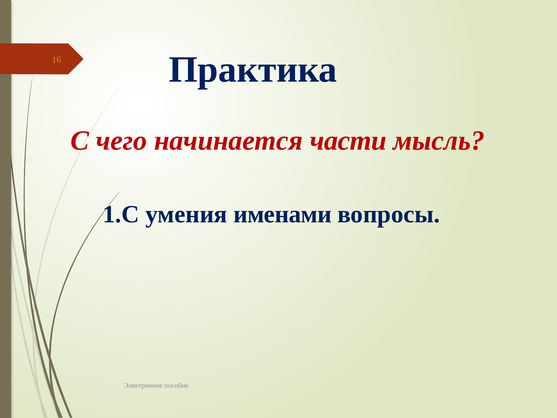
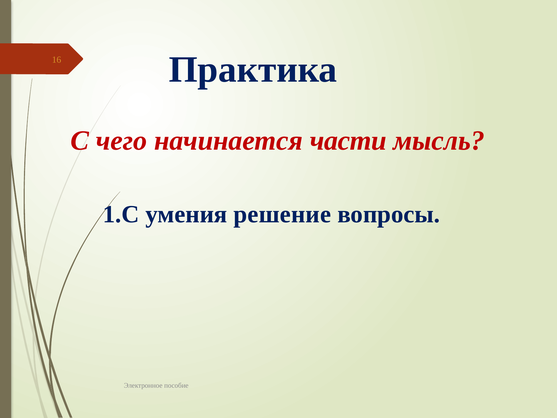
именами: именами -> решение
